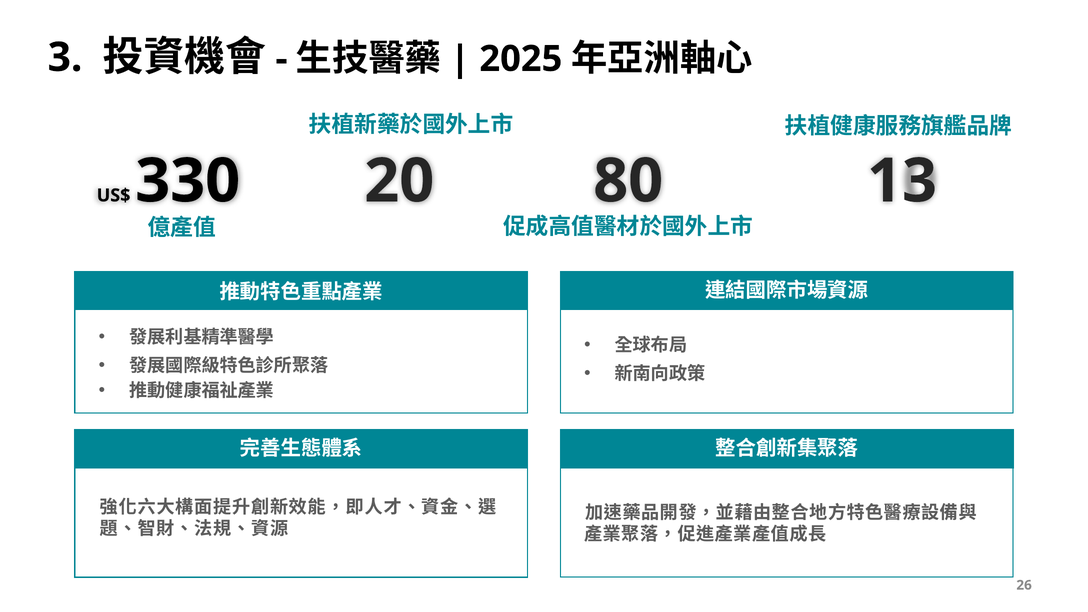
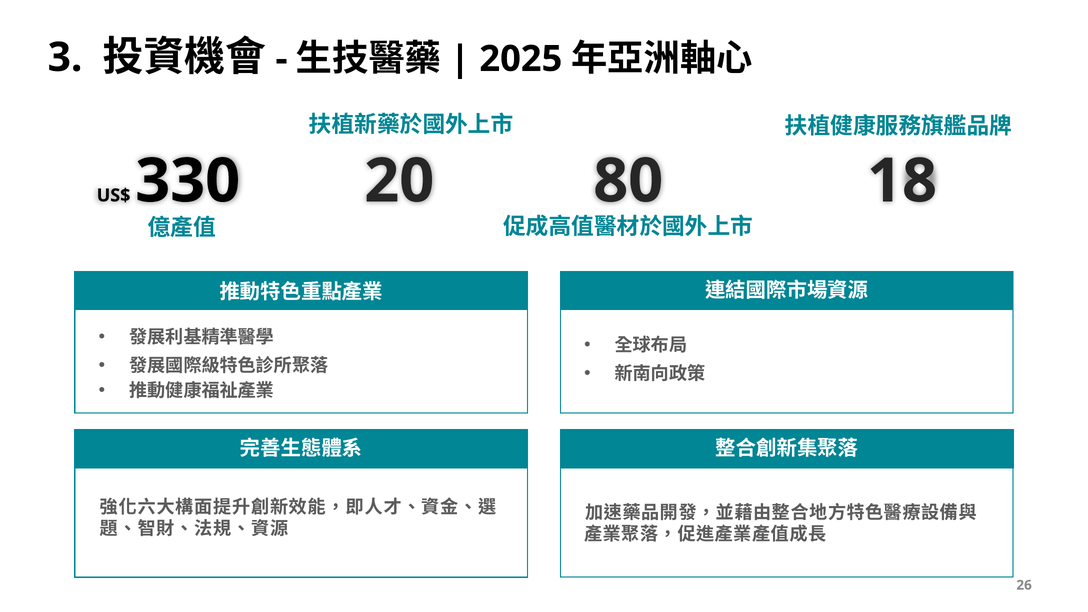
13: 13 -> 18
